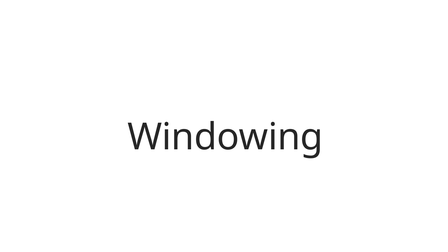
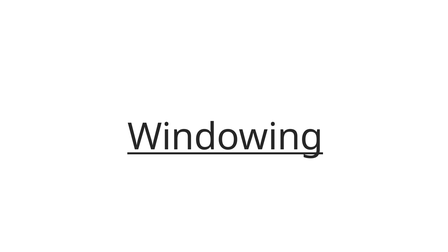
Windowing underline: none -> present
